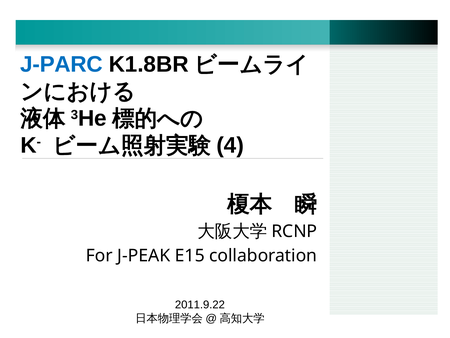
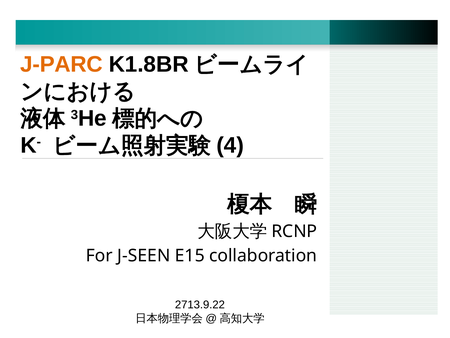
J-PARC colour: blue -> orange
J-PEAK: J-PEAK -> J-SEEN
2011.9.22: 2011.9.22 -> 2713.9.22
